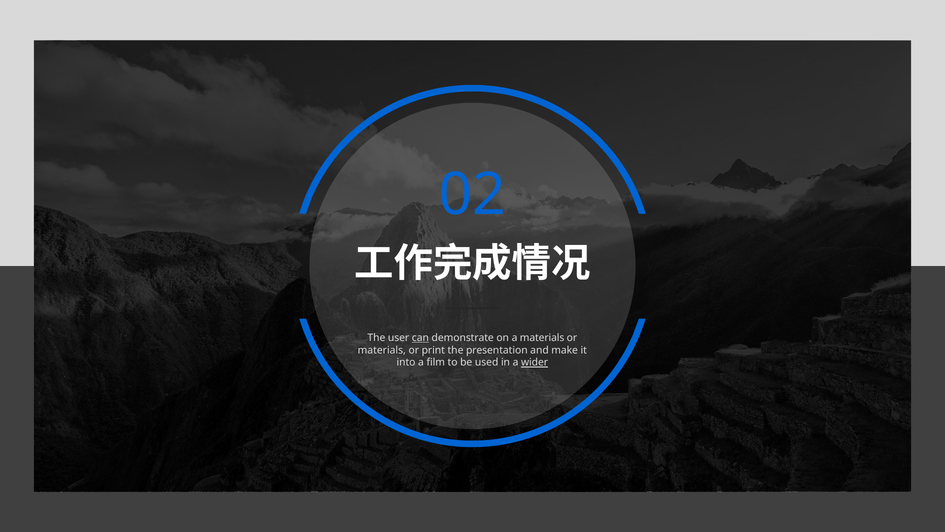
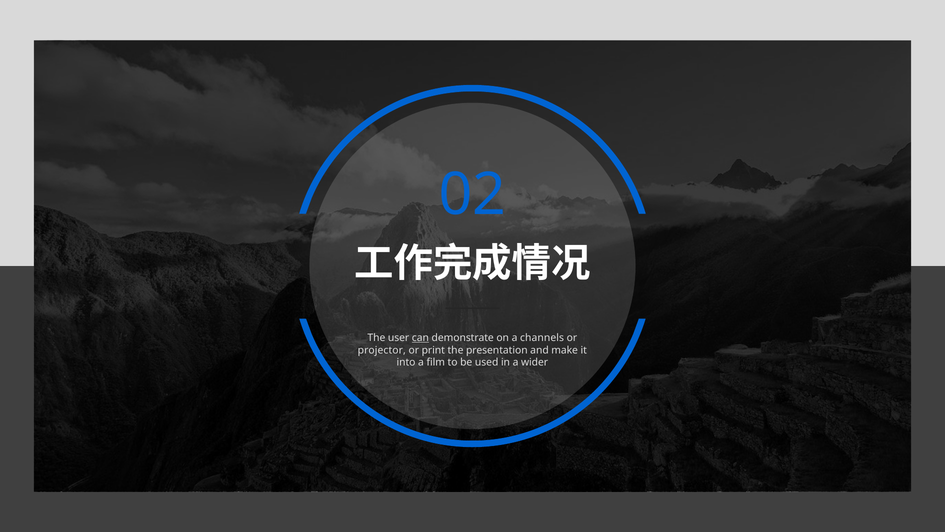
a materials: materials -> channels
materials at (382, 350): materials -> projector
wider underline: present -> none
